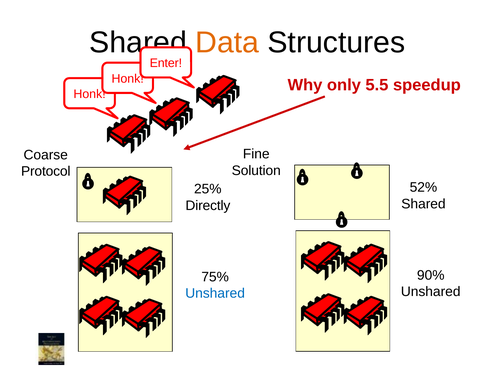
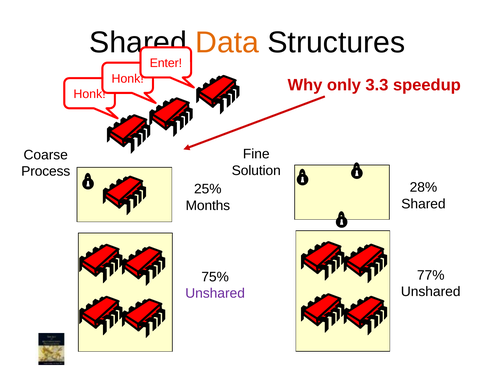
5.5: 5.5 -> 3.3
Protocol: Protocol -> Process
52%: 52% -> 28%
Directly: Directly -> Months
90%: 90% -> 77%
Unshared at (215, 293) colour: blue -> purple
